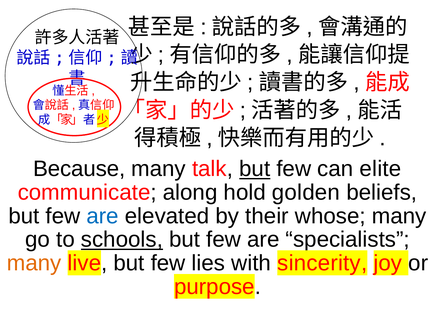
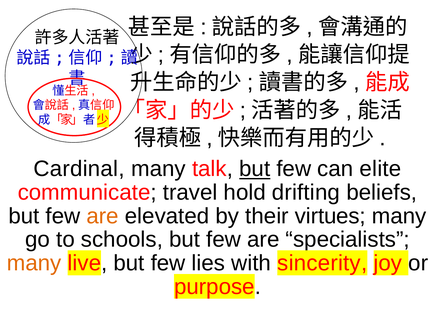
Because: Because -> Cardinal
along: along -> travel
golden: golden -> drifting
are at (103, 216) colour: blue -> orange
whose: whose -> virtues
schools underline: present -> none
